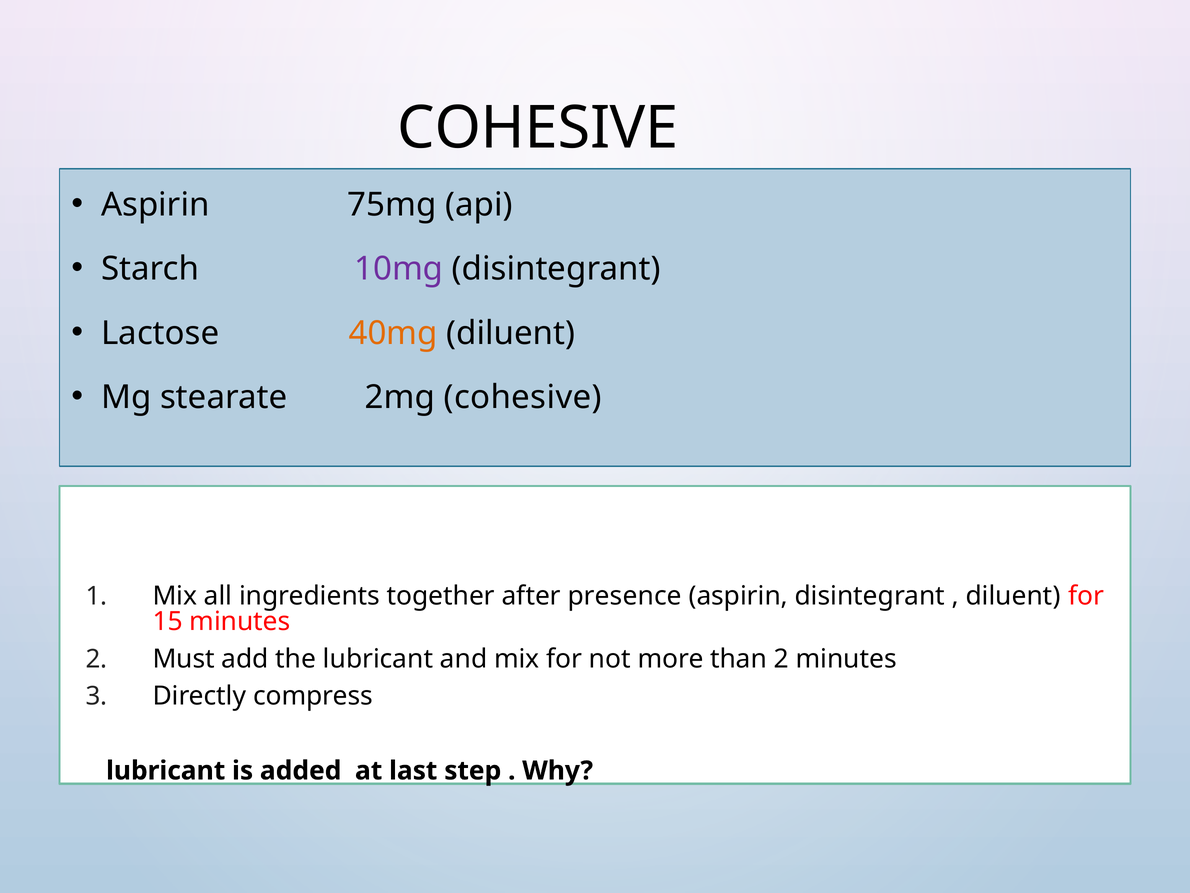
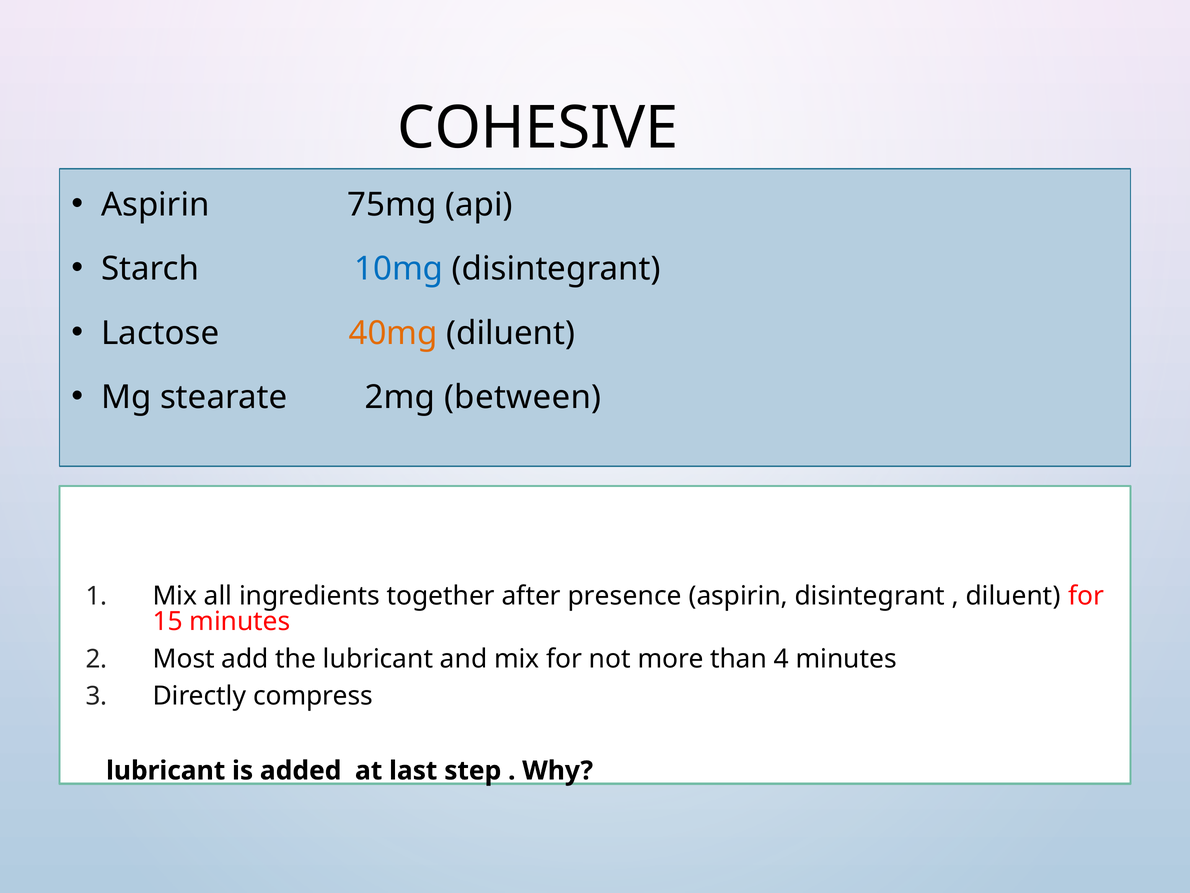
10mg colour: purple -> blue
2mg cohesive: cohesive -> between
Must: Must -> Most
than 2: 2 -> 4
